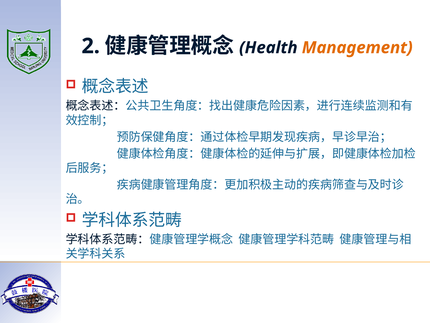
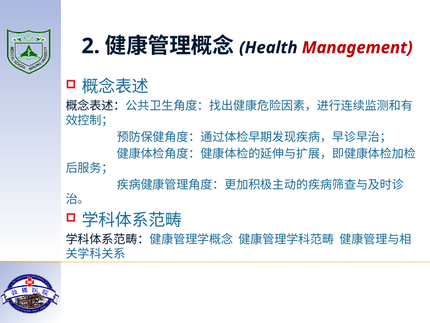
Management colour: orange -> red
